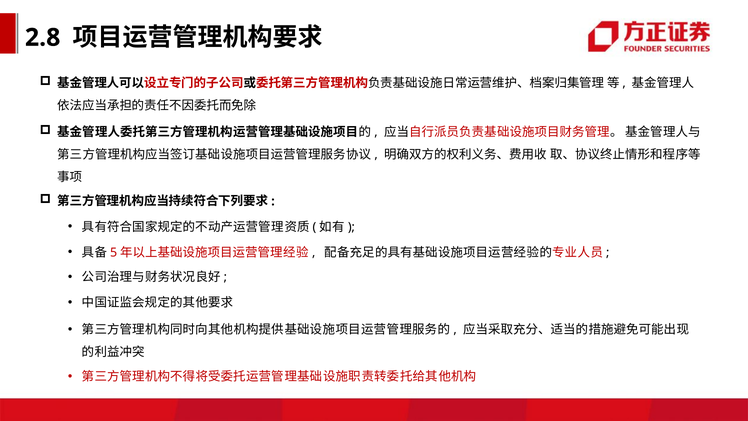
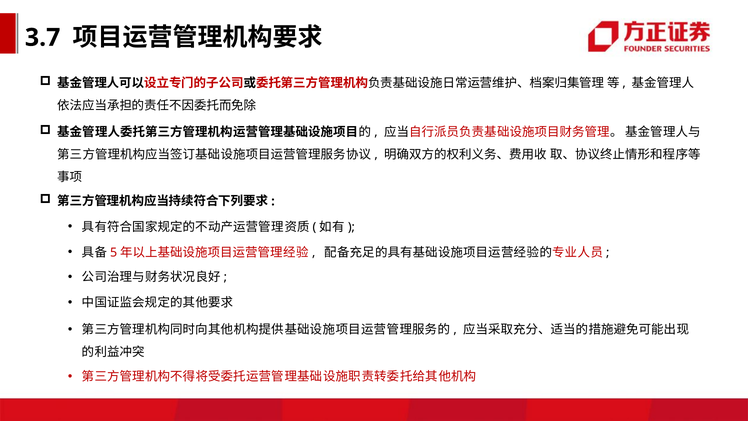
2.8: 2.8 -> 3.7
